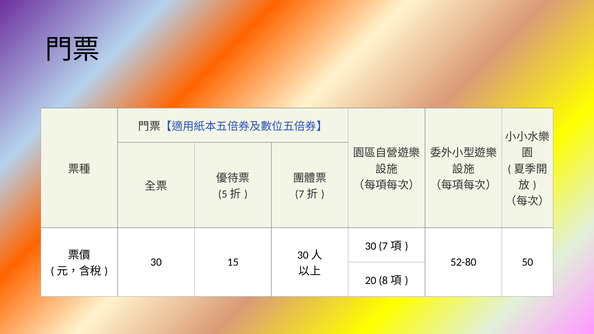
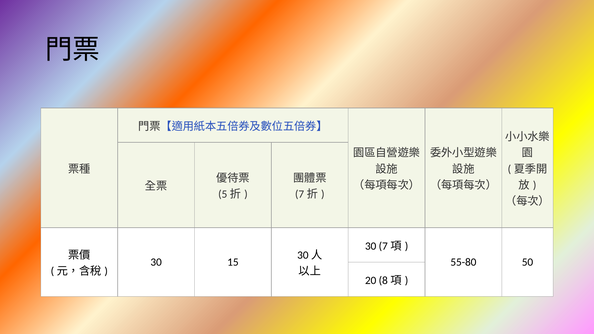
52-80: 52-80 -> 55-80
